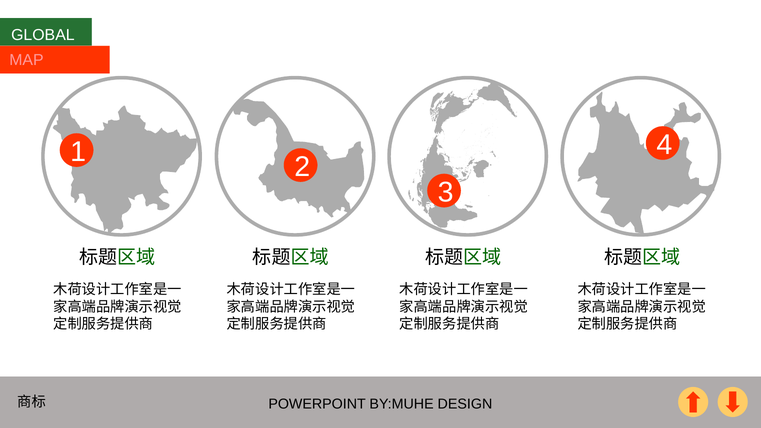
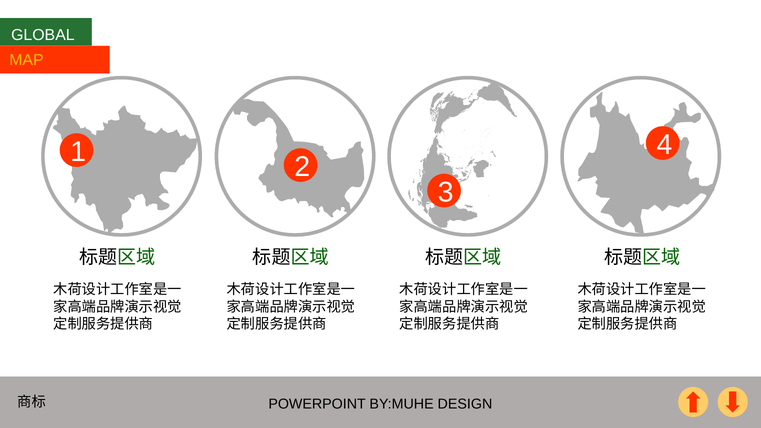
MAP colour: pink -> yellow
